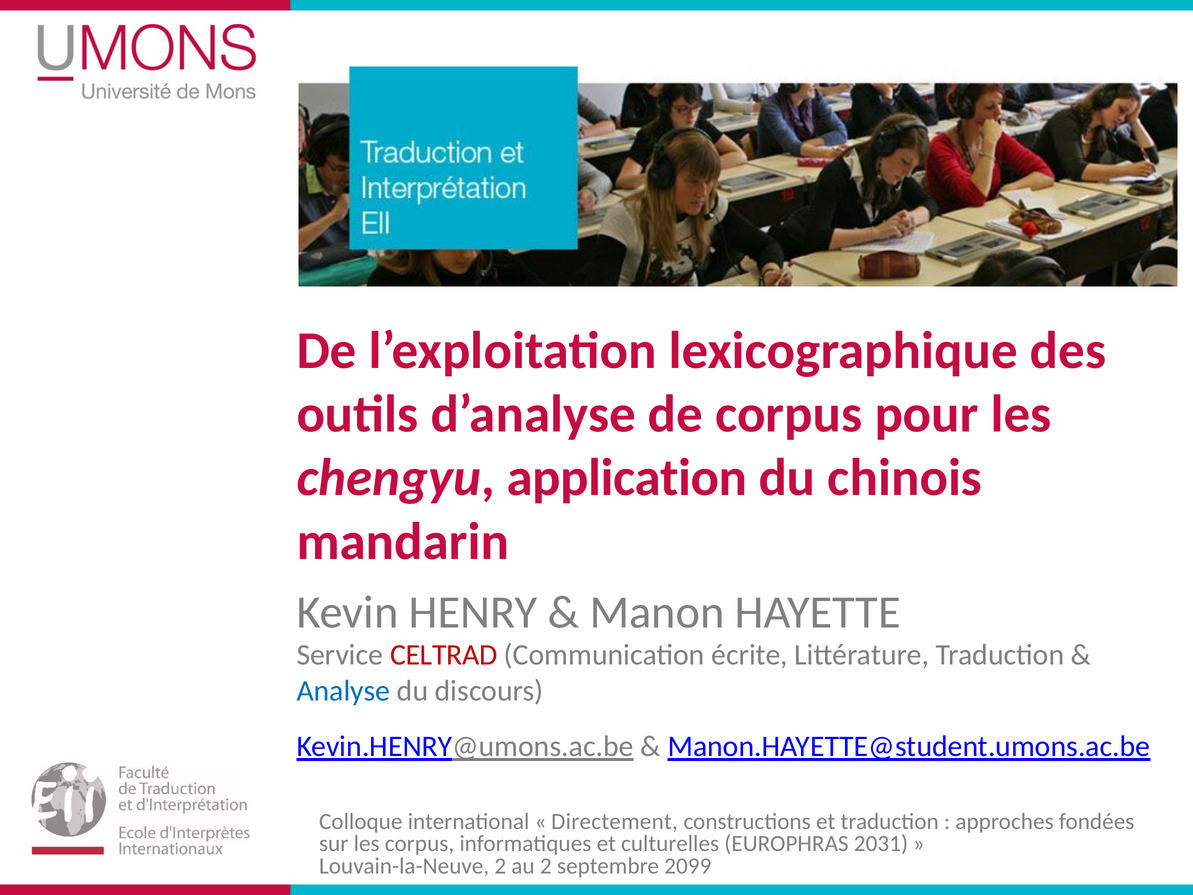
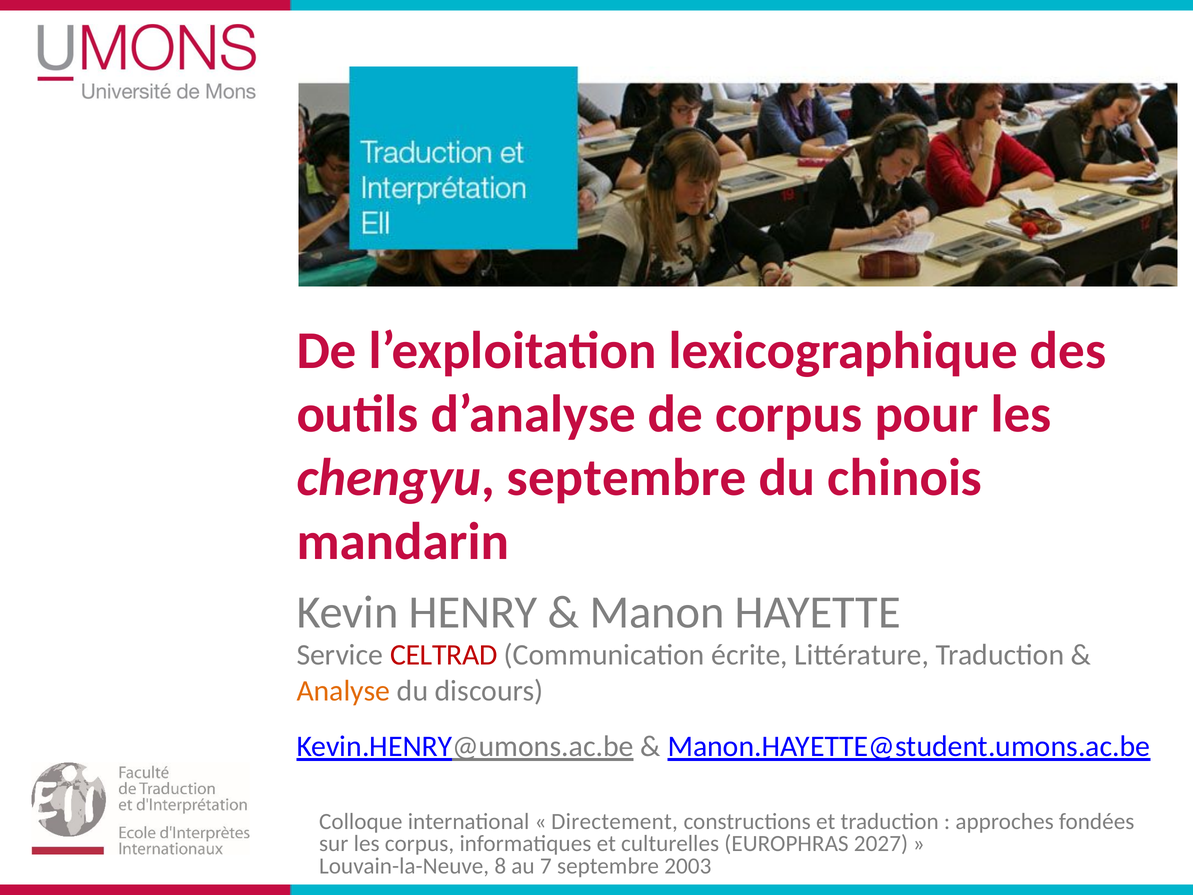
chengyu application: application -> septembre
Analyse colour: blue -> orange
2031: 2031 -> 2027
Louvain-la-Neuve 2: 2 -> 8
au 2: 2 -> 7
2099: 2099 -> 2003
